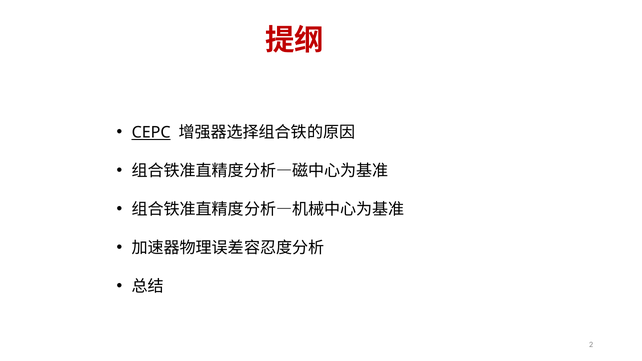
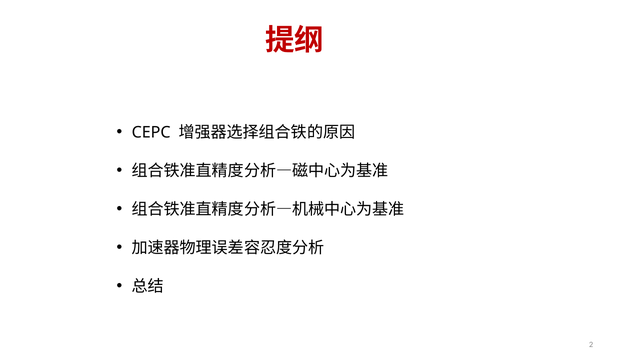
CEPC underline: present -> none
